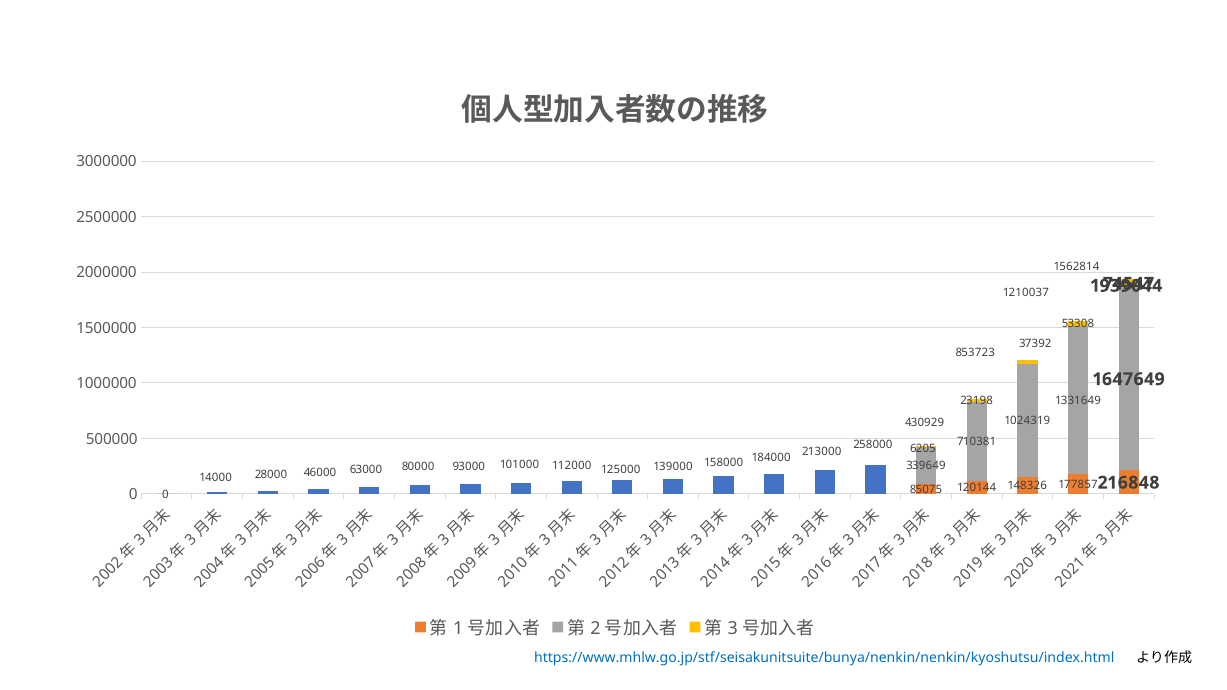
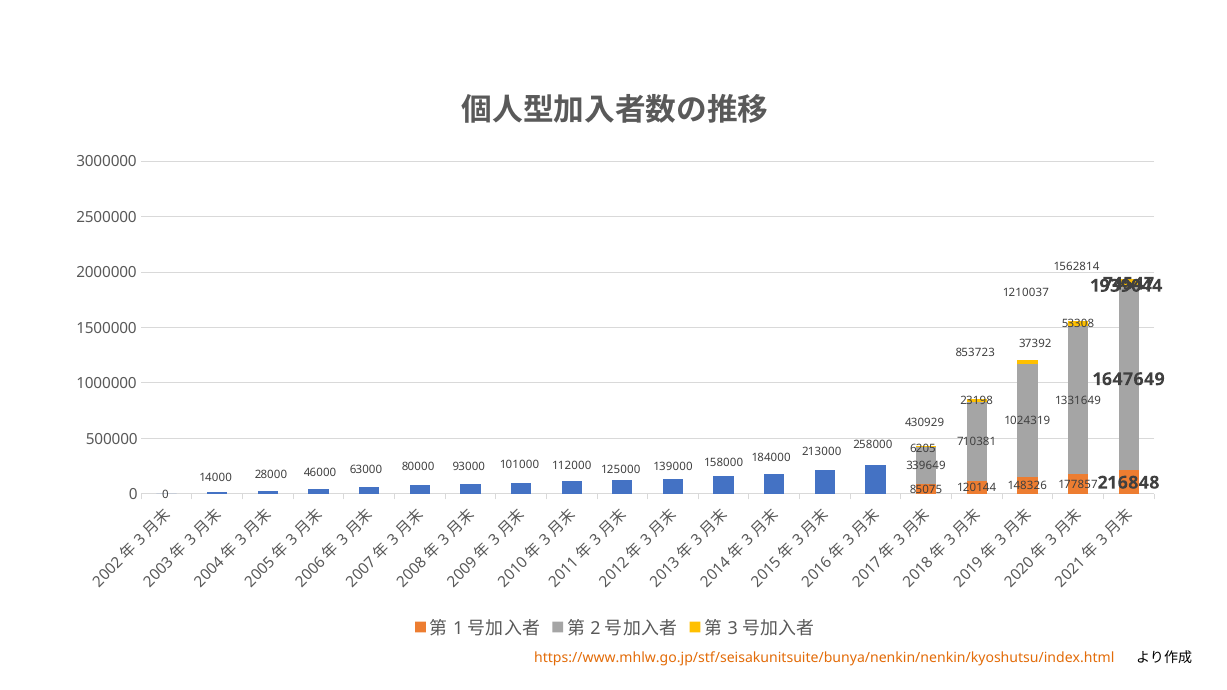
https://www.mhlw.go.jp/stf/seisakunitsuite/bunya/nenkin/nenkin/kyoshutsu/index.html colour: blue -> orange
